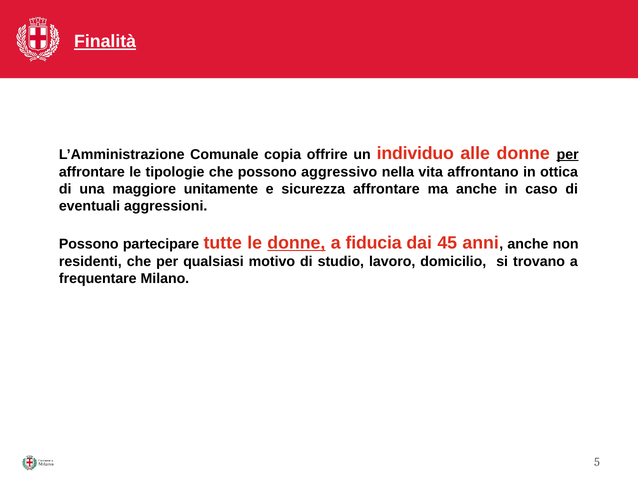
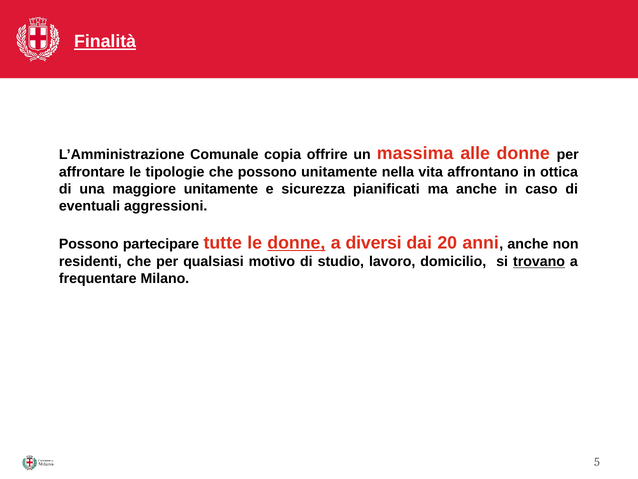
individuo: individuo -> massima
per at (568, 154) underline: present -> none
possono aggressivo: aggressivo -> unitamente
sicurezza affrontare: affrontare -> pianificati
fiducia: fiducia -> diversi
45: 45 -> 20
trovano underline: none -> present
